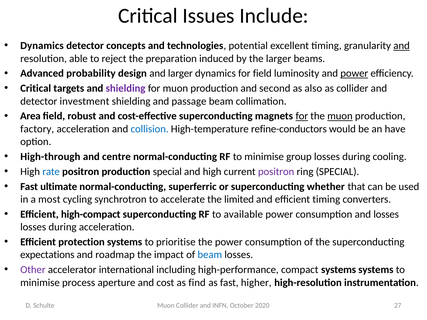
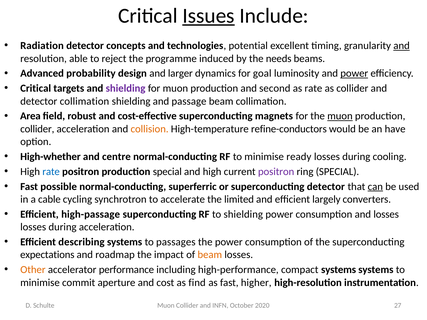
Issues underline: none -> present
Dynamics at (42, 46): Dynamics -> Radiation
preparation: preparation -> programme
the larger: larger -> needs
for field: field -> goal
as also: also -> rate
detector investment: investment -> collimation
for at (302, 116) underline: present -> none
factory at (37, 129): factory -> collider
collision colour: blue -> orange
High-through: High-through -> High-whether
group: group -> ready
ultimate: ultimate -> possible
superconducting whether: whether -> detector
can underline: none -> present
most: most -> cable
efficient timing: timing -> largely
high-compact: high-compact -> high-passage
to available: available -> shielding
protection: protection -> describing
prioritise: prioritise -> passages
beam at (210, 255) colour: blue -> orange
Other colour: purple -> orange
international: international -> performance
process: process -> commit
